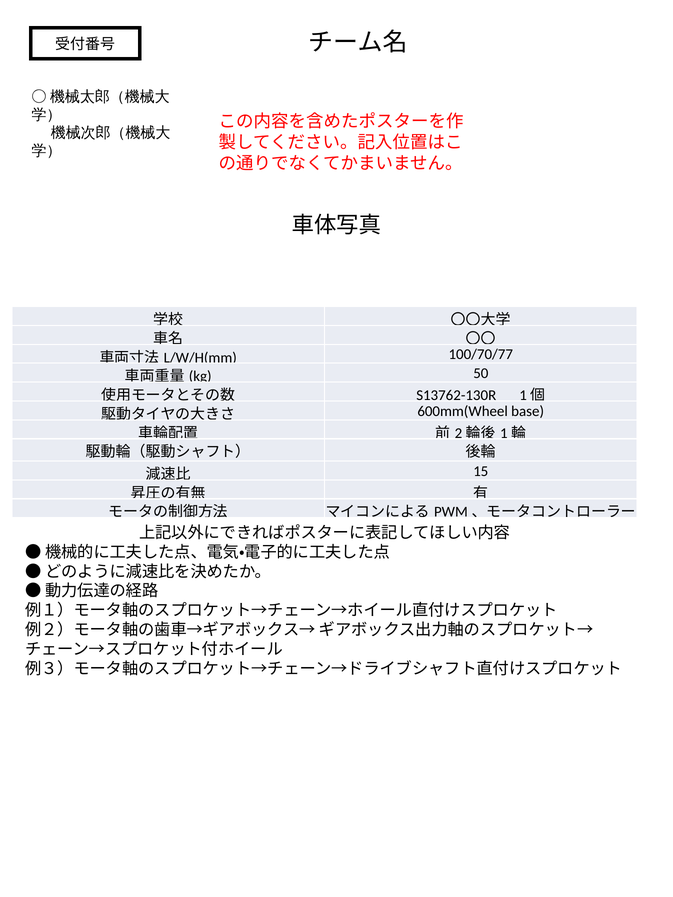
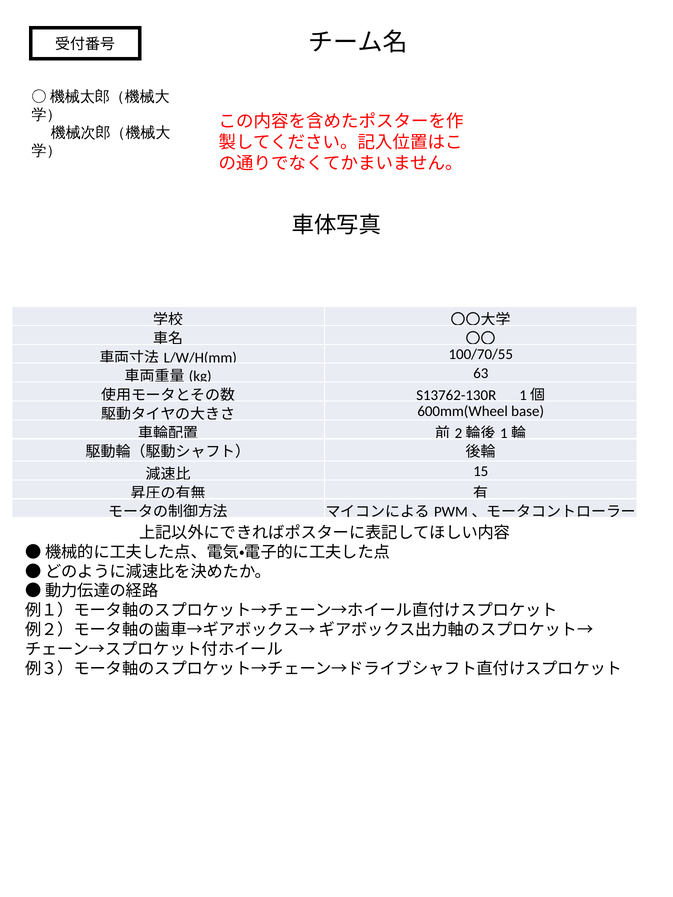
100/70/77: 100/70/77 -> 100/70/55
50: 50 -> 63
